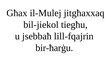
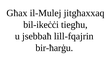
bil-jiekol: bil-jiekol -> bil-ikeċċi
